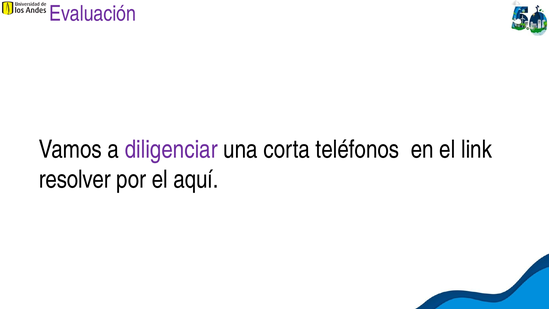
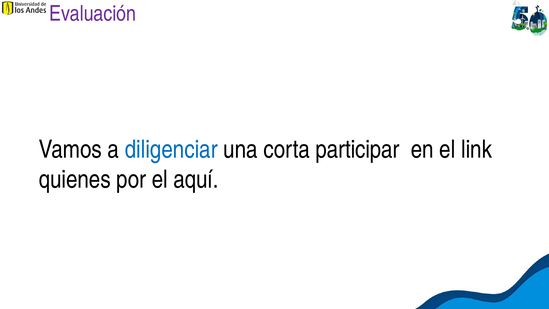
diligenciar colour: purple -> blue
teléfonos: teléfonos -> participar
resolver: resolver -> quienes
